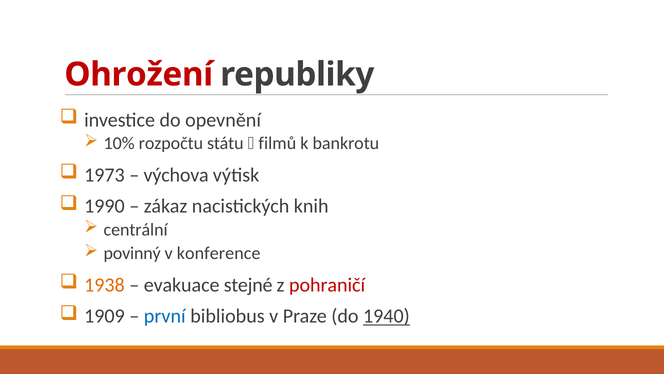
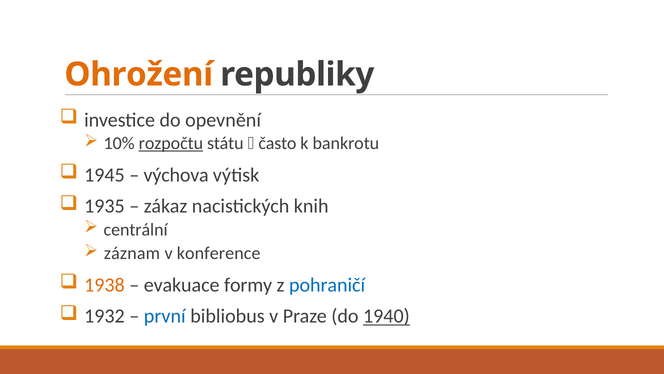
Ohrožení colour: red -> orange
rozpočtu underline: none -> present
filmů: filmů -> často
1973: 1973 -> 1945
1990: 1990 -> 1935
povinný: povinný -> záznam
stejné: stejné -> formy
pohraničí colour: red -> blue
1909: 1909 -> 1932
